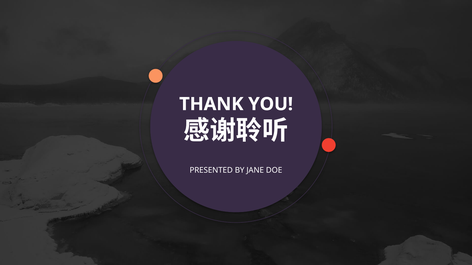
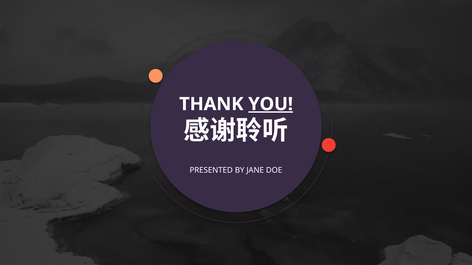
YOU underline: none -> present
